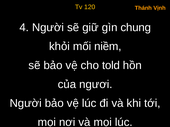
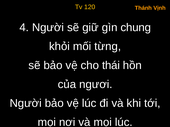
niềm: niềm -> từng
told: told -> thái
